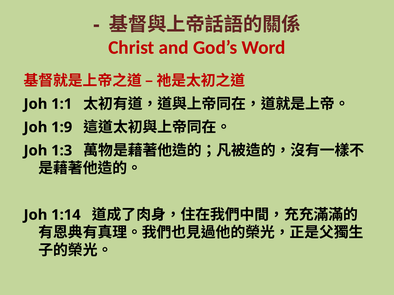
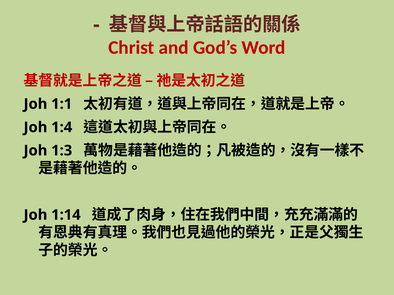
1:9: 1:9 -> 1:4
